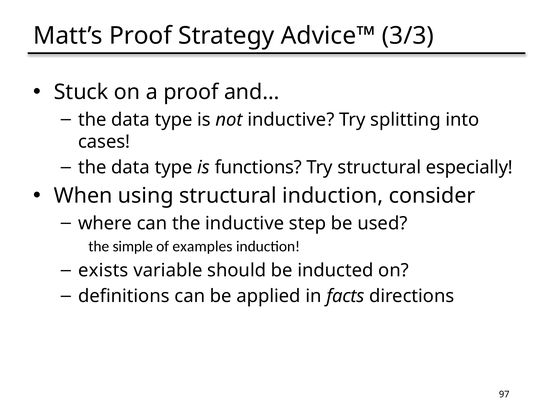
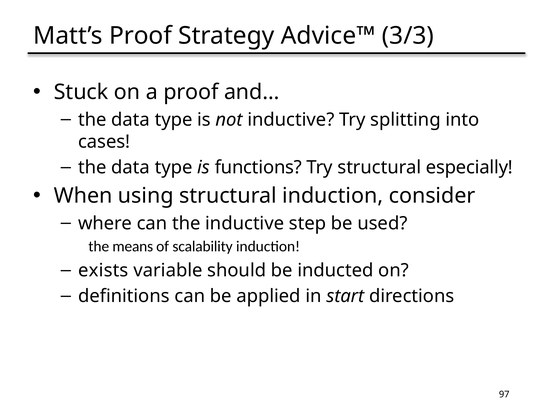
simple: simple -> means
examples: examples -> scalability
facts: facts -> start
